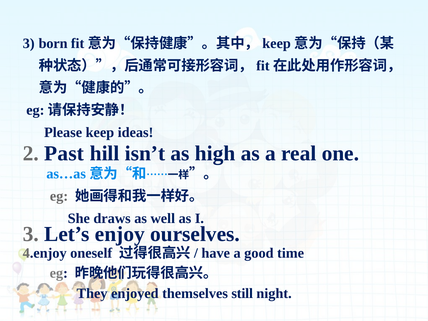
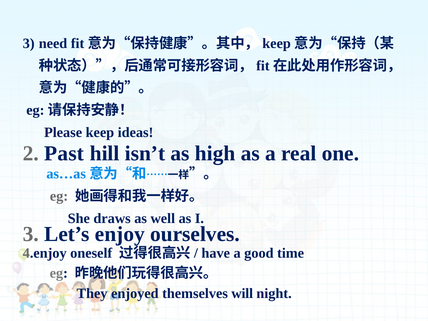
born: born -> need
still: still -> will
